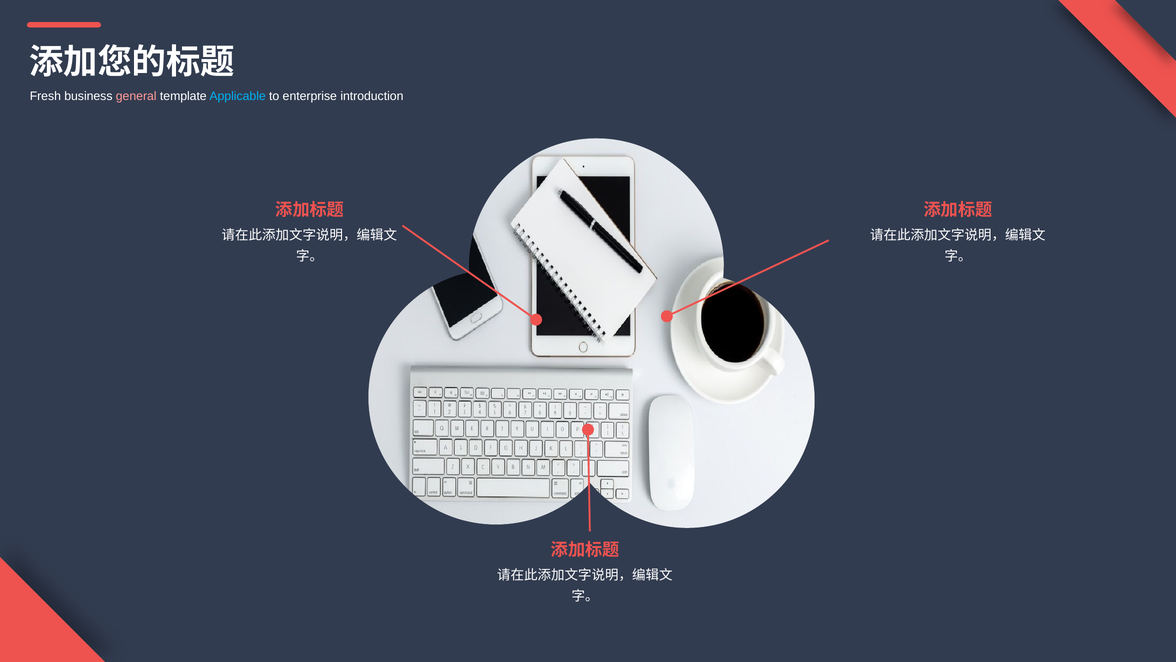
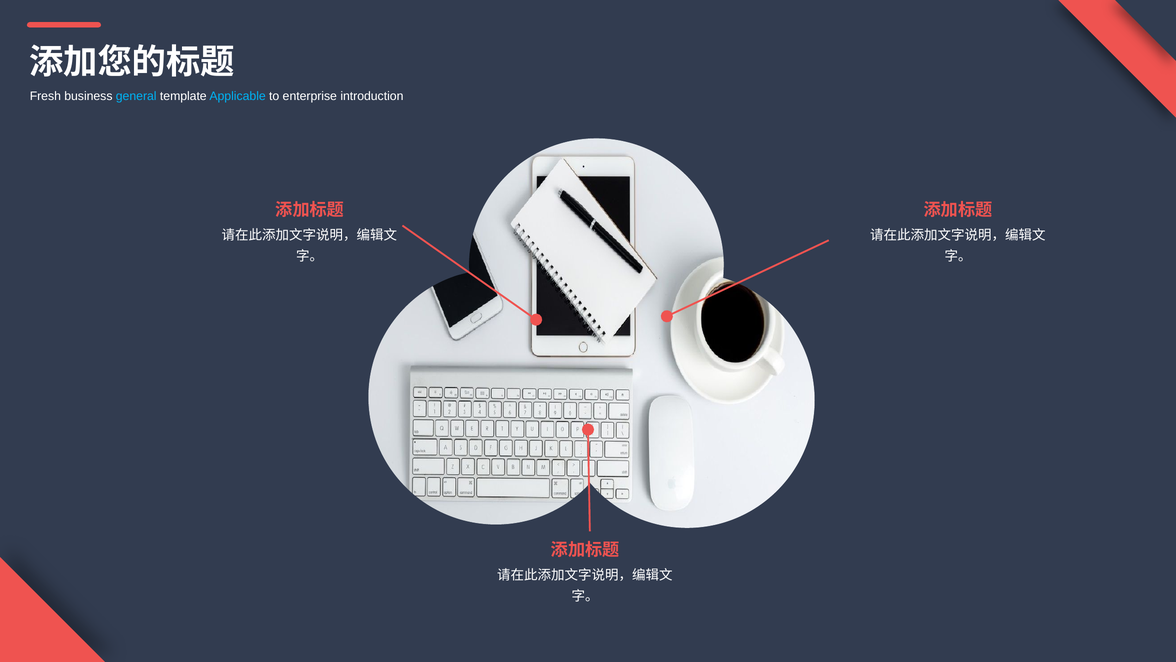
general colour: pink -> light blue
